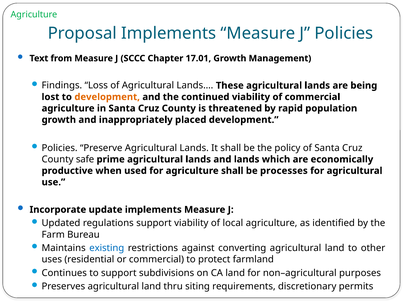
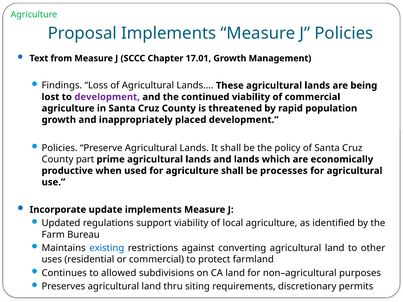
development at (107, 97) colour: orange -> purple
safe: safe -> part
to support: support -> allowed
